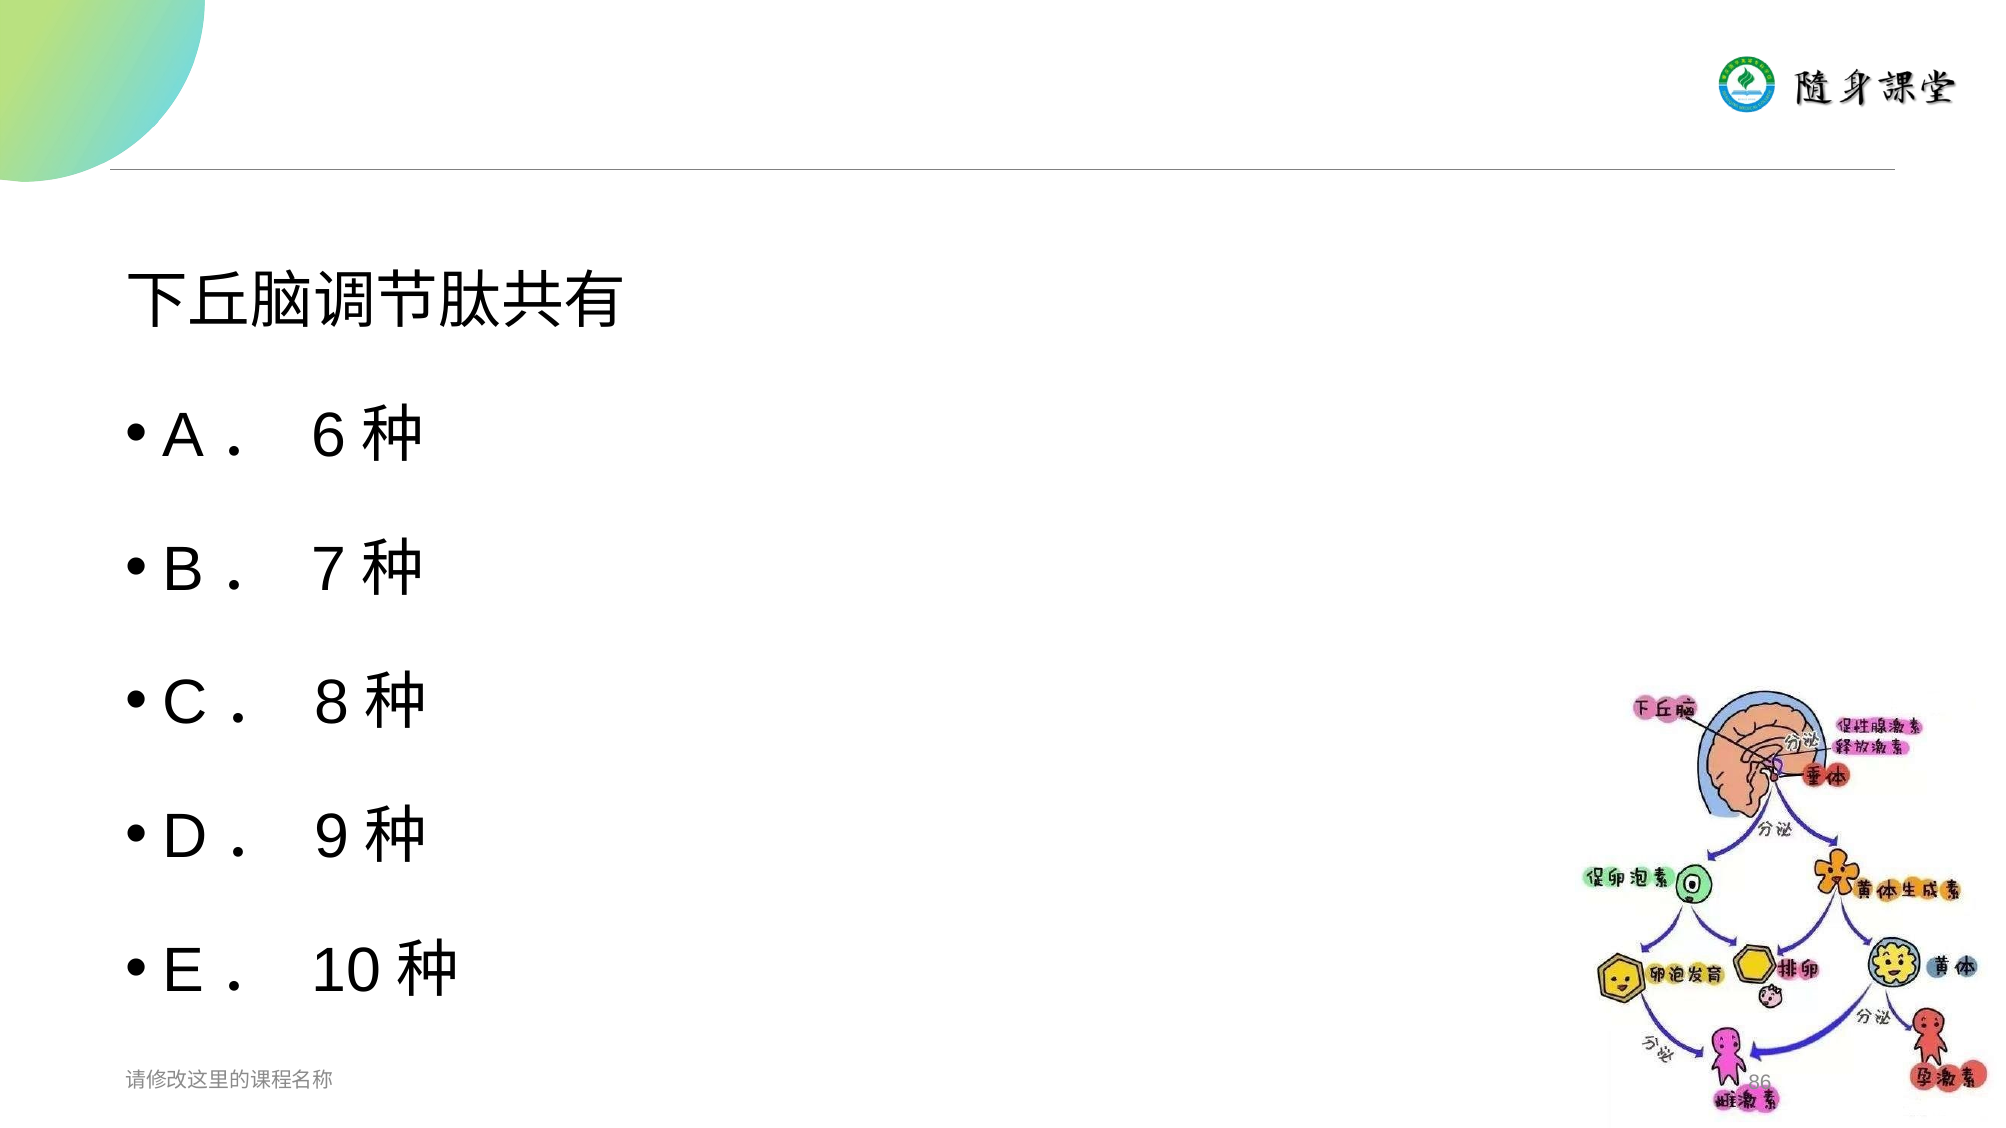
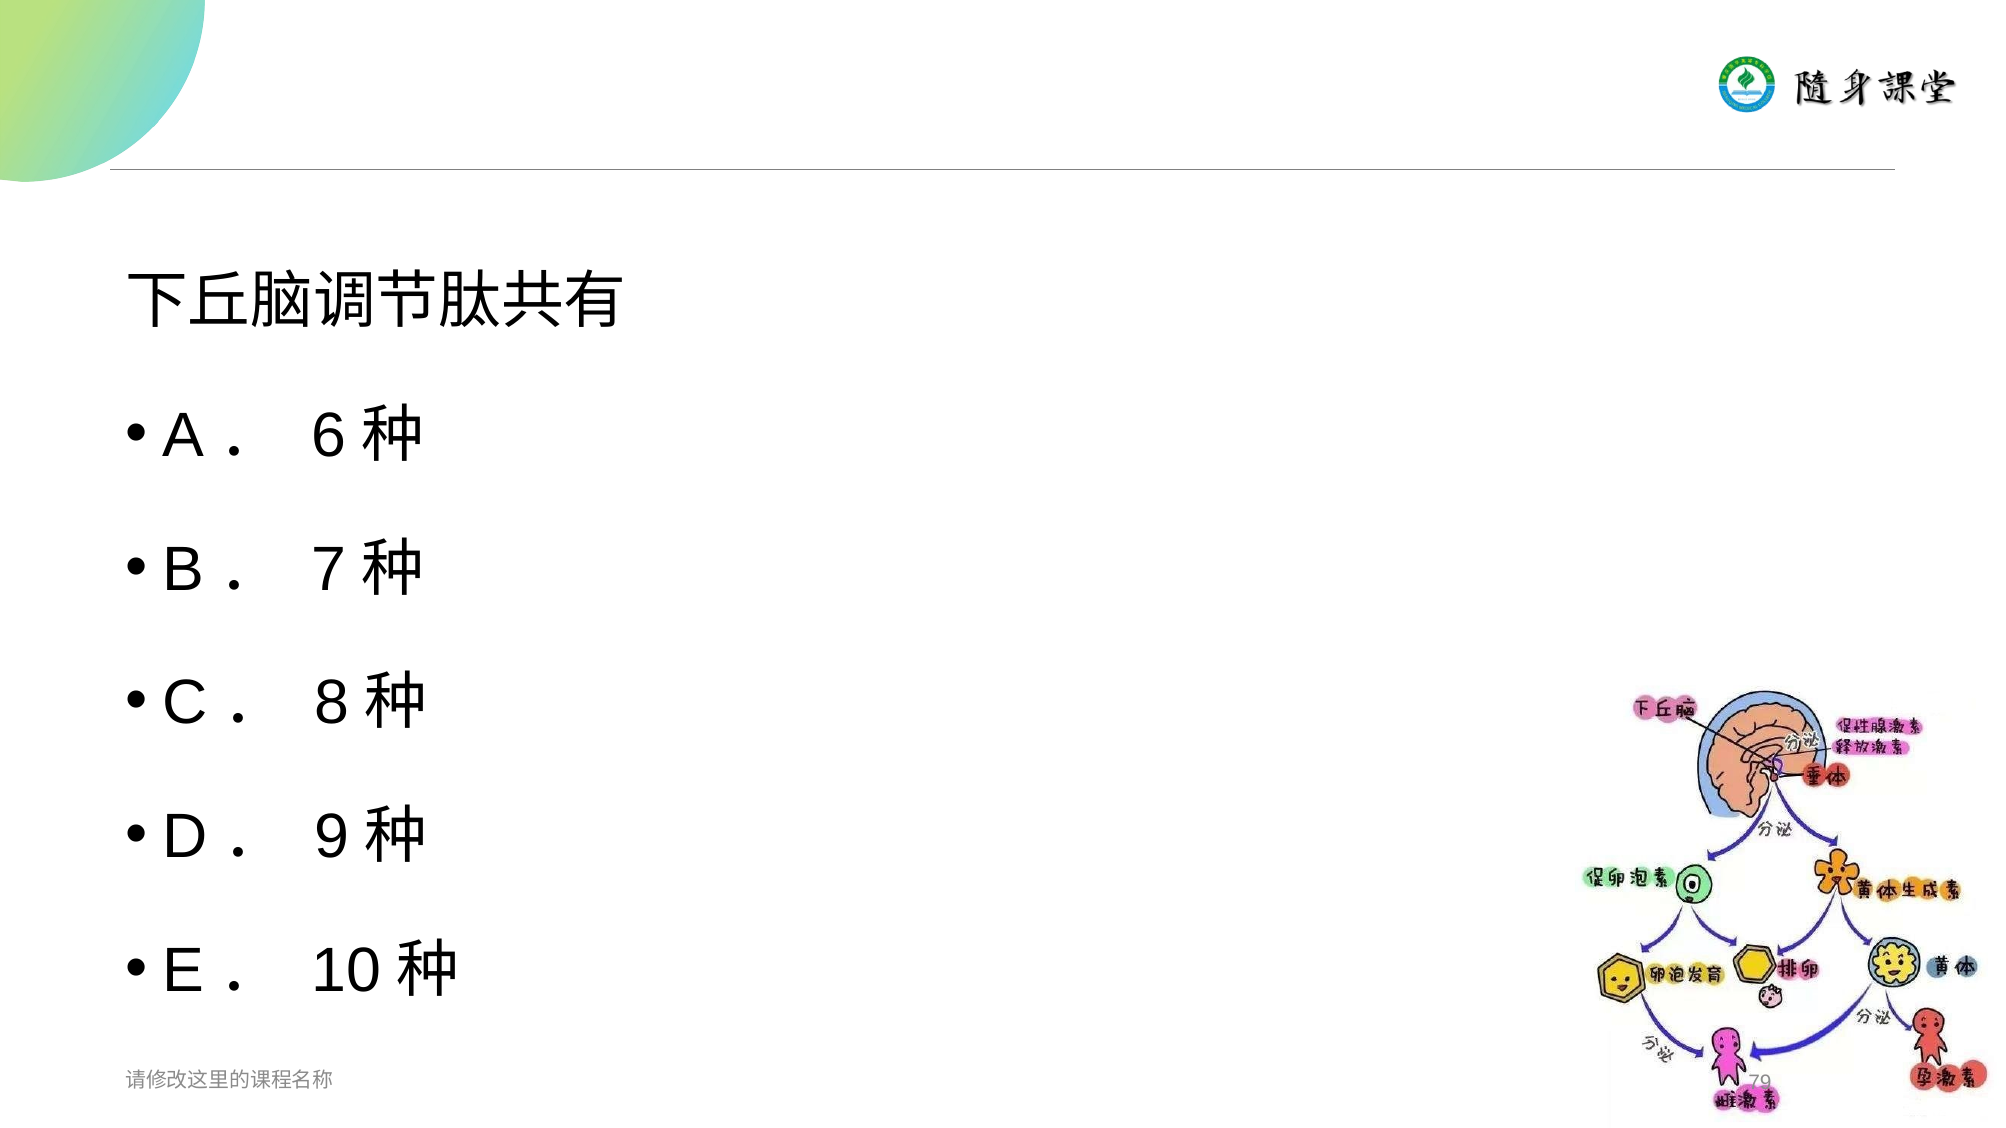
86: 86 -> 79
